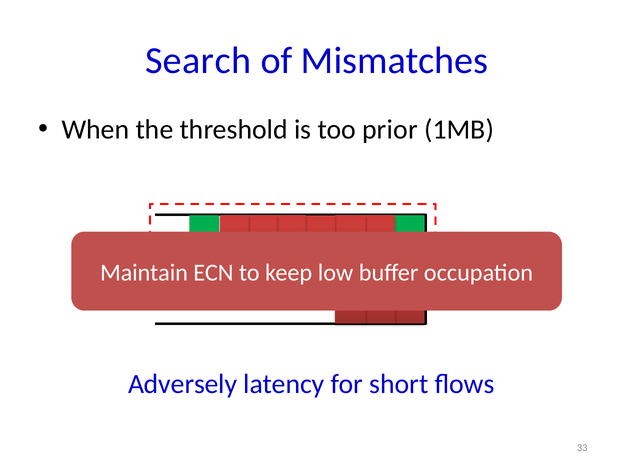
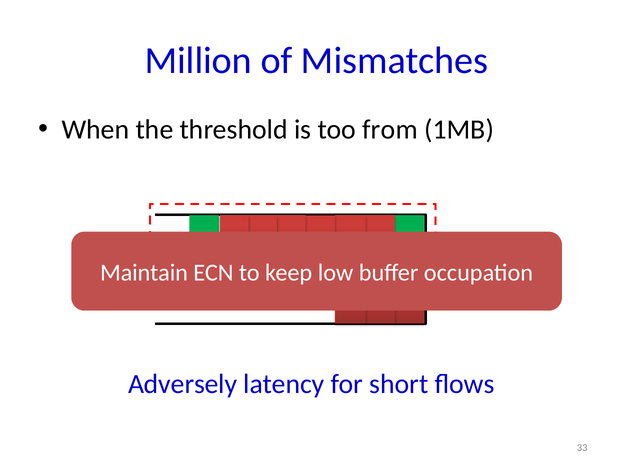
Search: Search -> Million
prior: prior -> from
